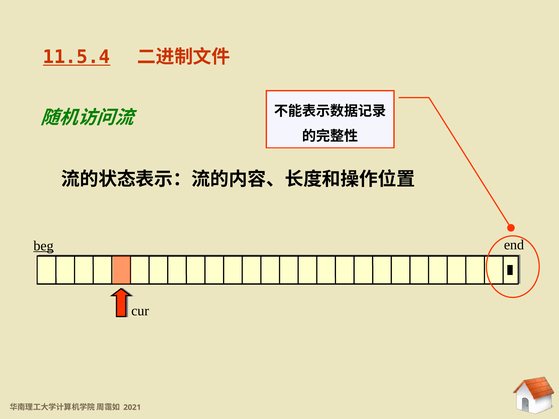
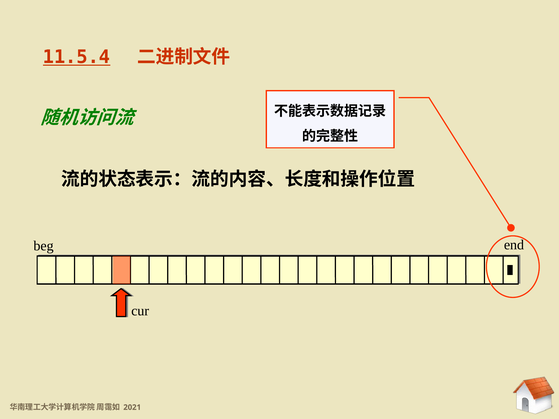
beg underline: present -> none
